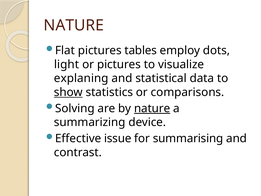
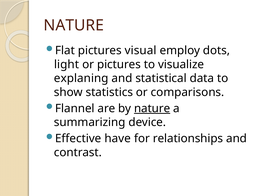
tables: tables -> visual
show underline: present -> none
Solving: Solving -> Flannel
issue: issue -> have
summarising: summarising -> relationships
